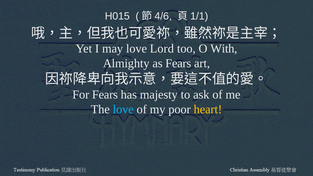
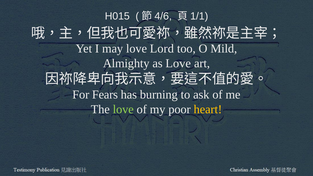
With: With -> Mild
as Fears: Fears -> Love
majesty: majesty -> burning
love at (123, 109) colour: light blue -> light green
